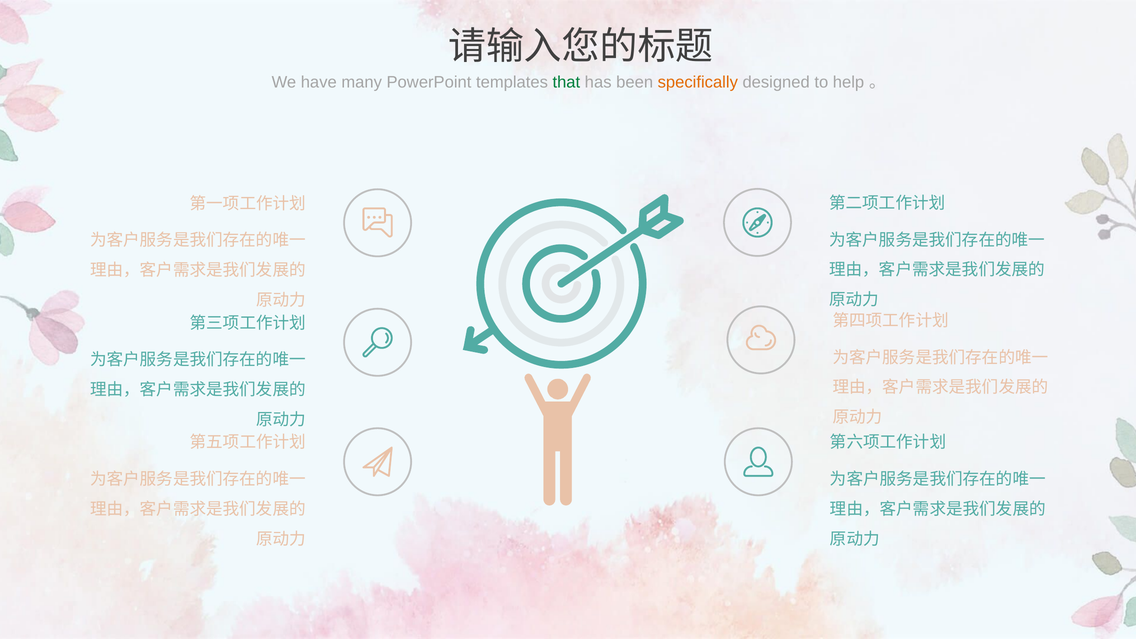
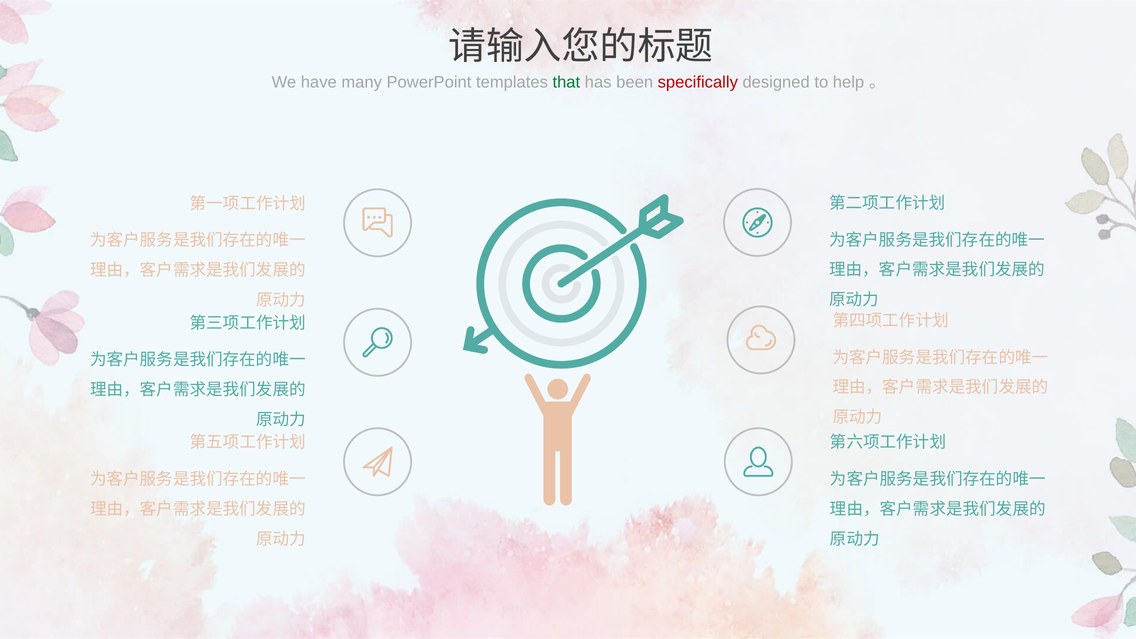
specifically colour: orange -> red
